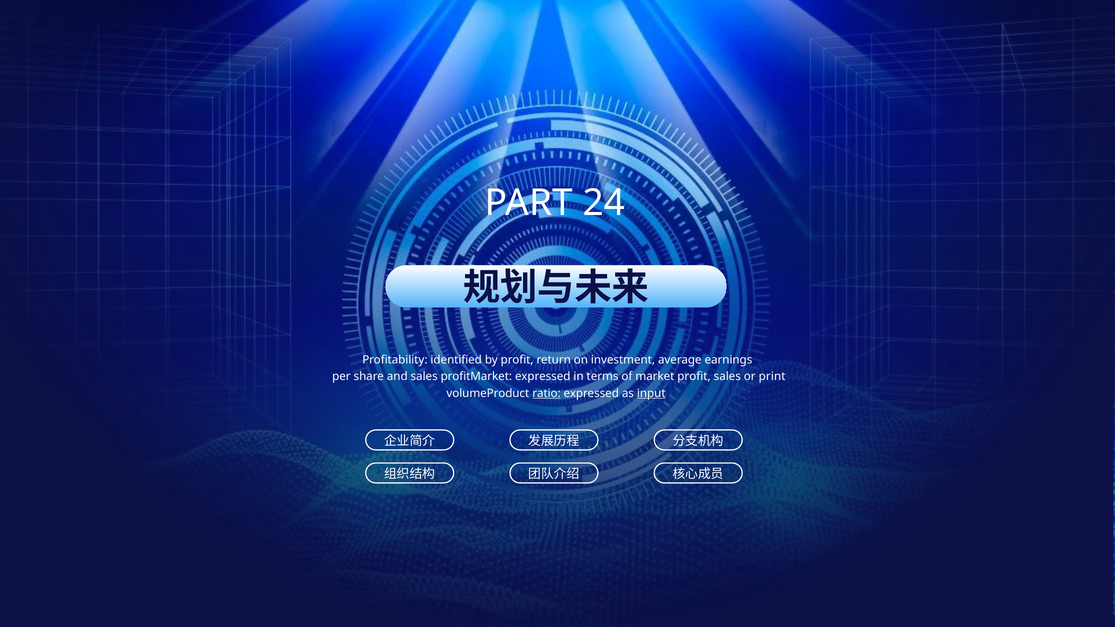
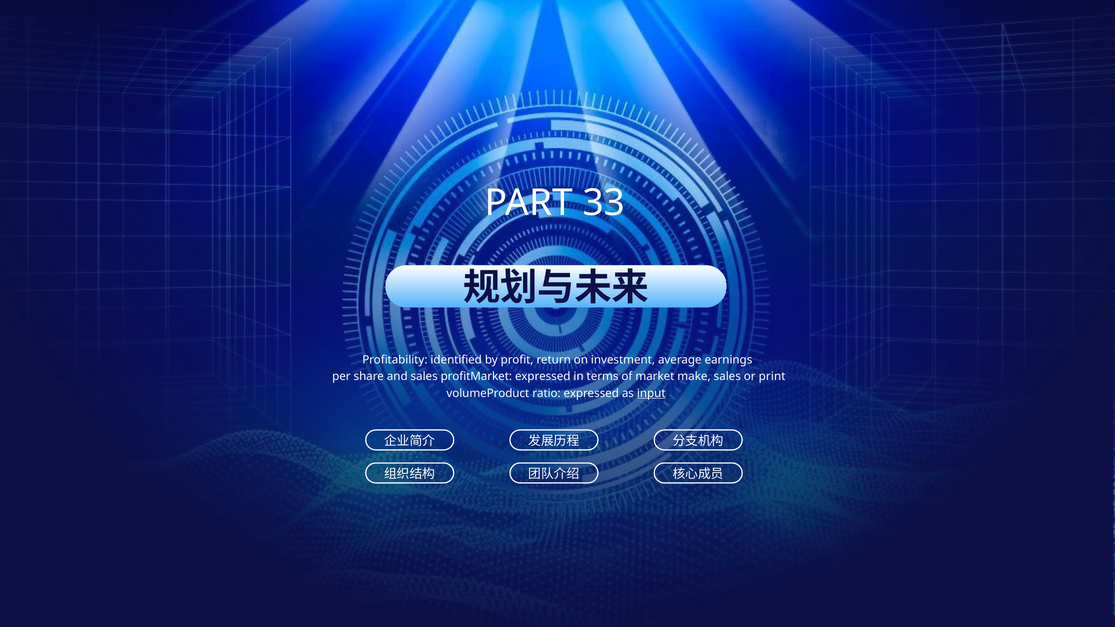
24: 24 -> 33
market profit: profit -> make
ratio underline: present -> none
